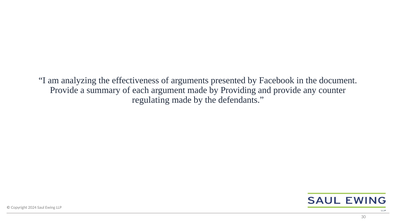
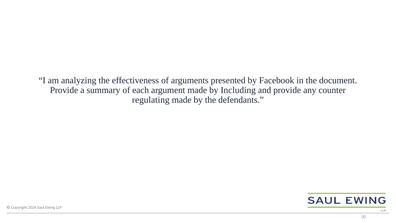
Providing: Providing -> Including
